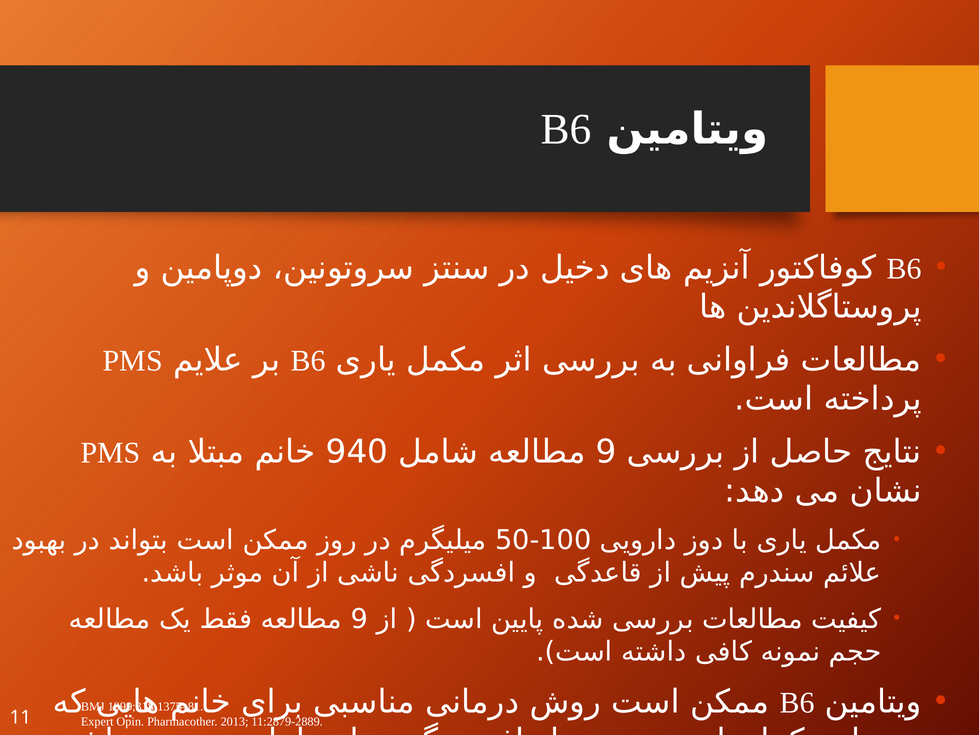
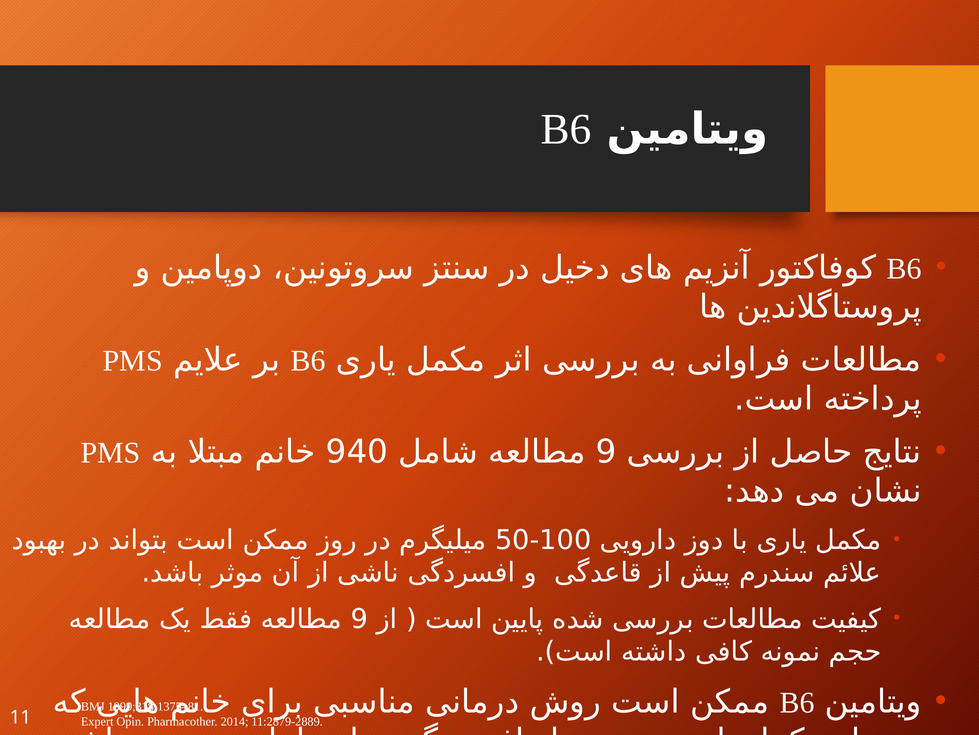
2013: 2013 -> 2014
